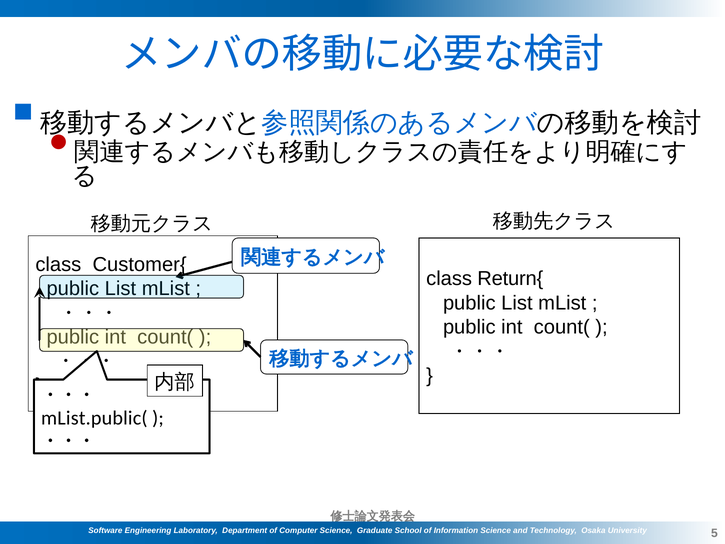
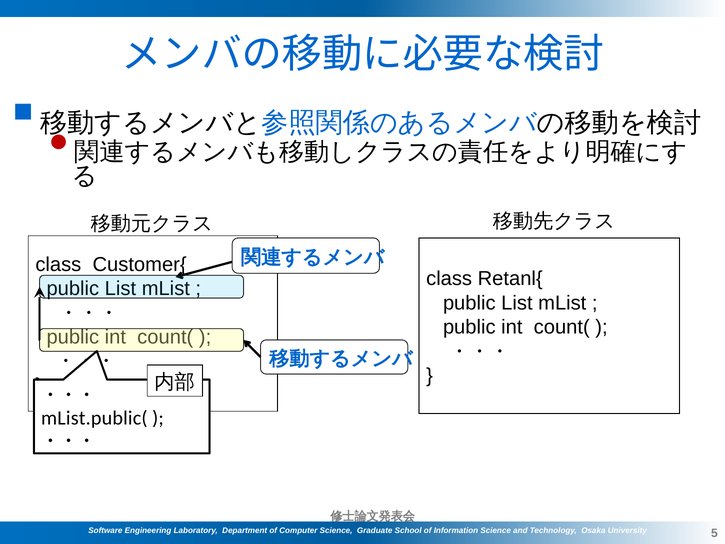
Return{: Return{ -> Retanl{
